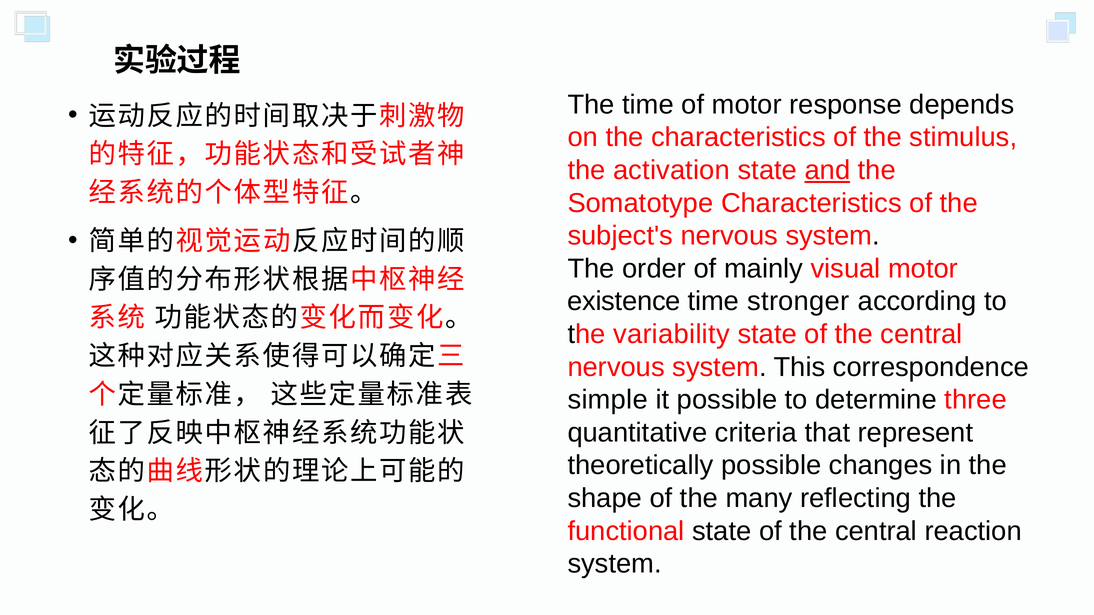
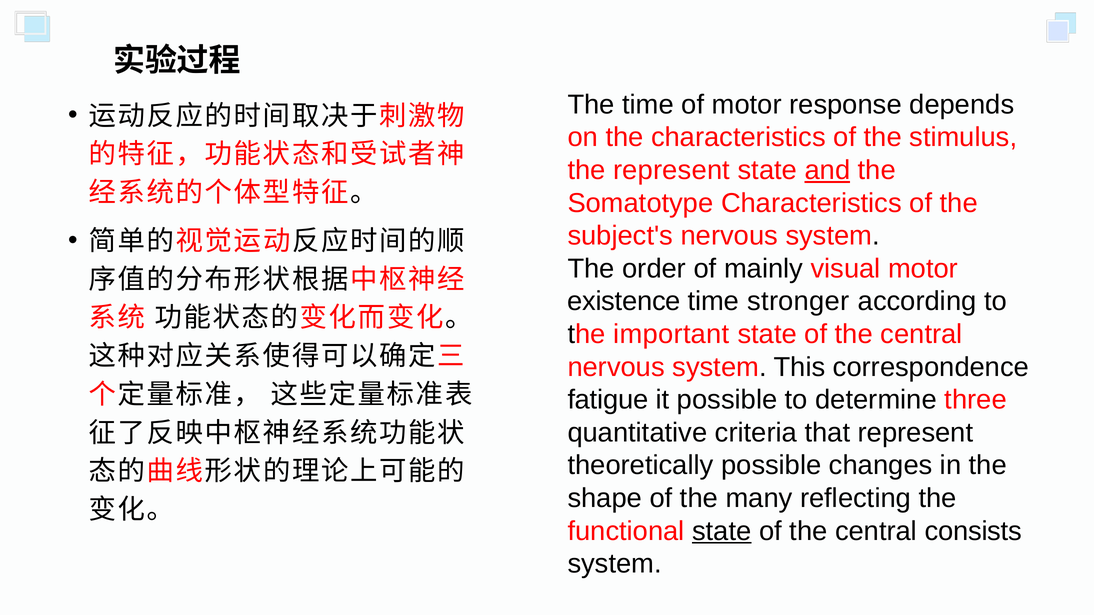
the activation: activation -> represent
variability: variability -> important
simple: simple -> fatigue
state at (722, 531) underline: none -> present
reaction: reaction -> consists
